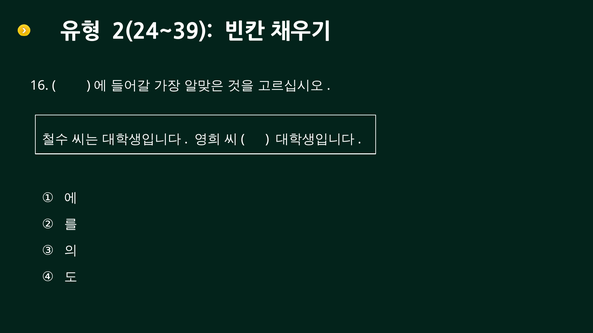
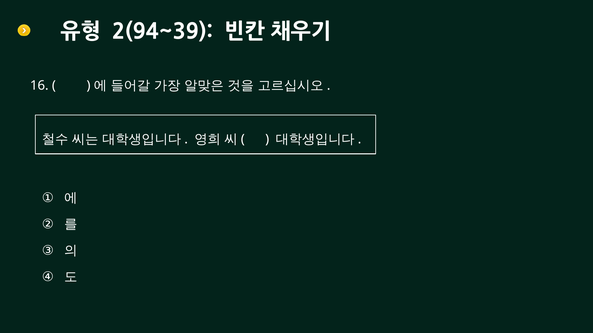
2(24~39: 2(24~39 -> 2(94~39
